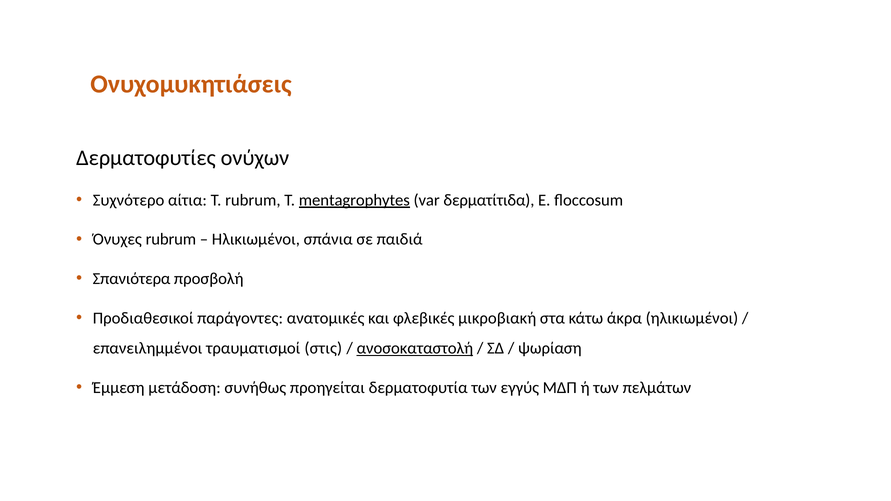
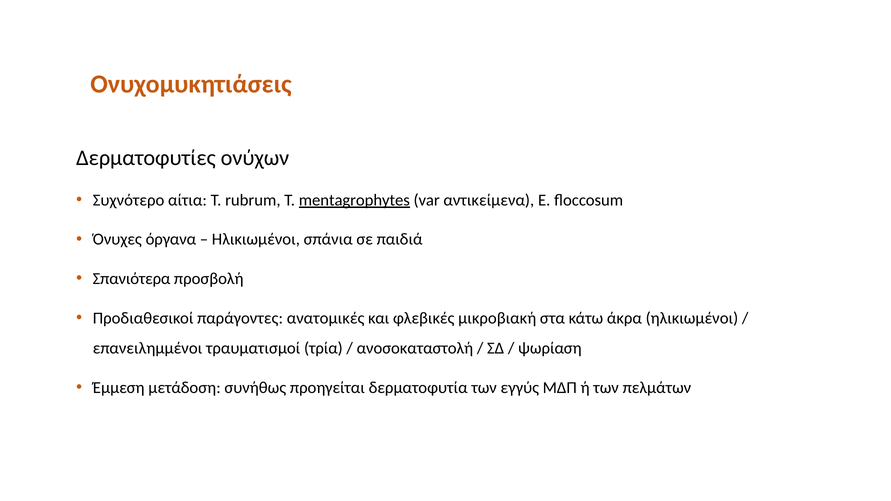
δερματίτιδα: δερματίτιδα -> αντικείμενα
Όνυχες rubrum: rubrum -> όργανα
στις: στις -> τρία
ανοσοκαταστολή underline: present -> none
